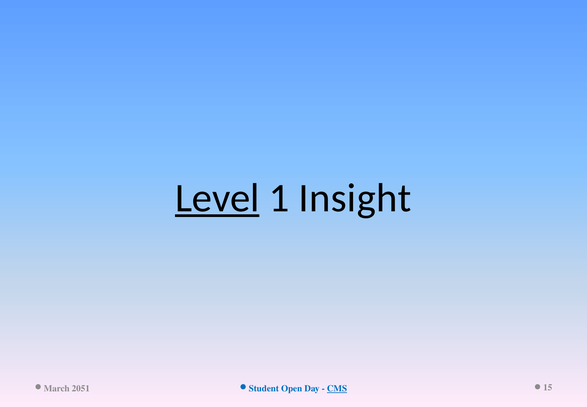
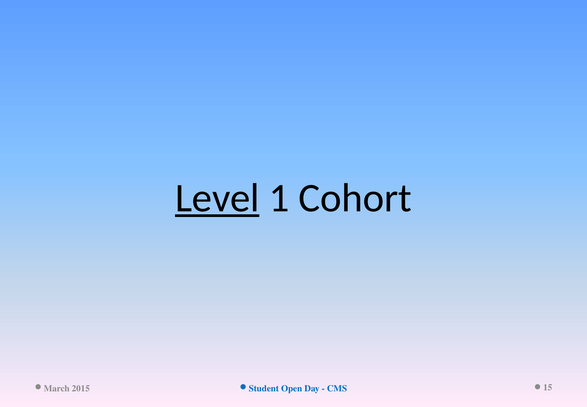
Insight: Insight -> Cohort
2051: 2051 -> 2015
CMS underline: present -> none
